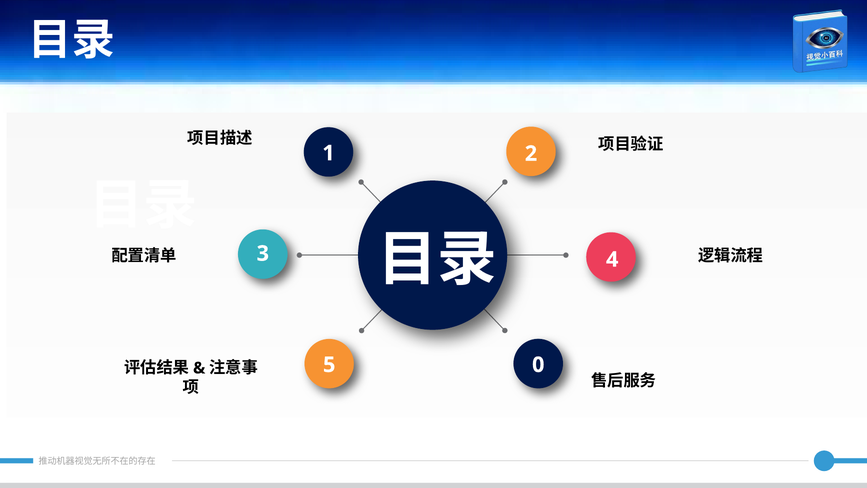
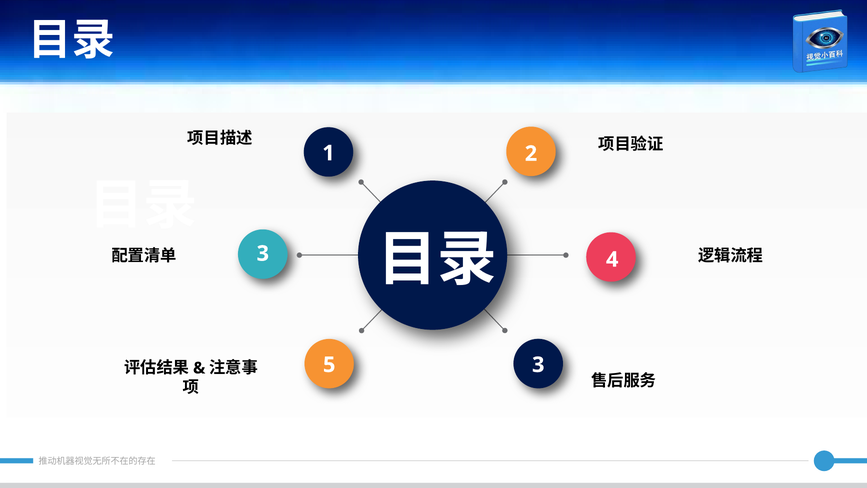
5 0: 0 -> 3
